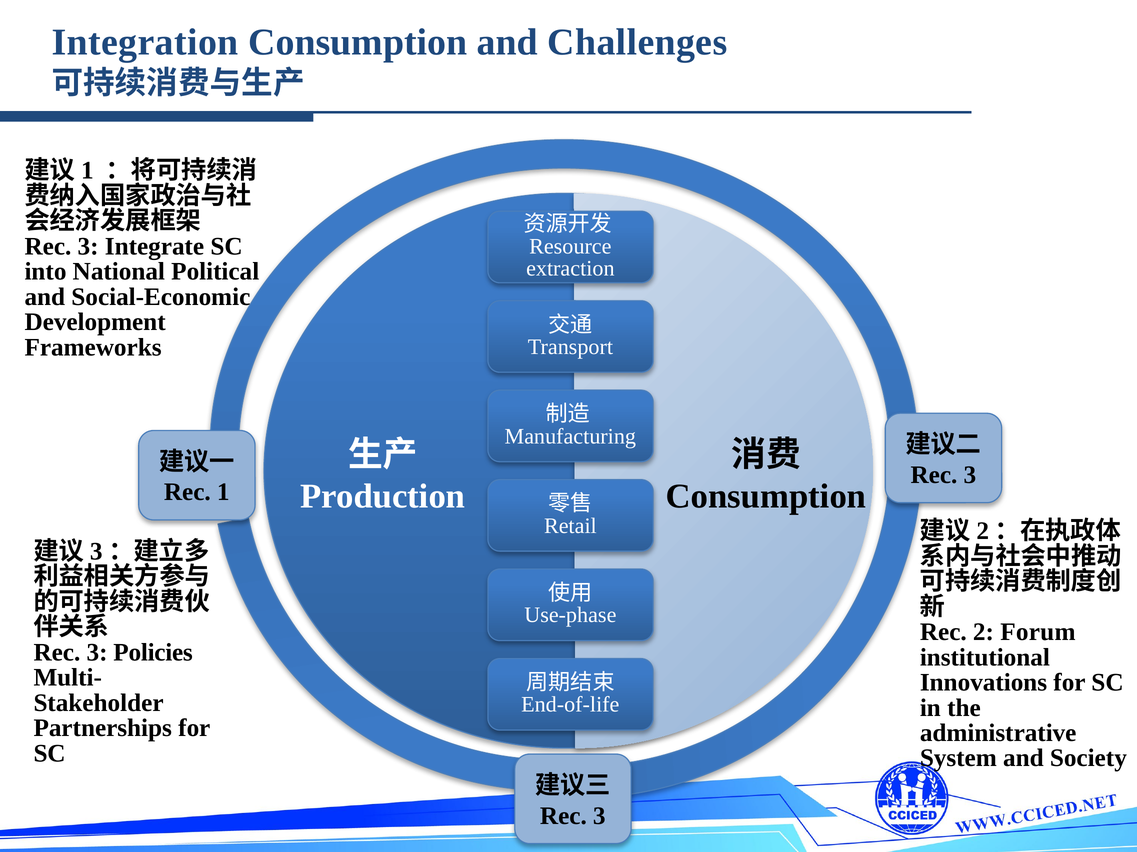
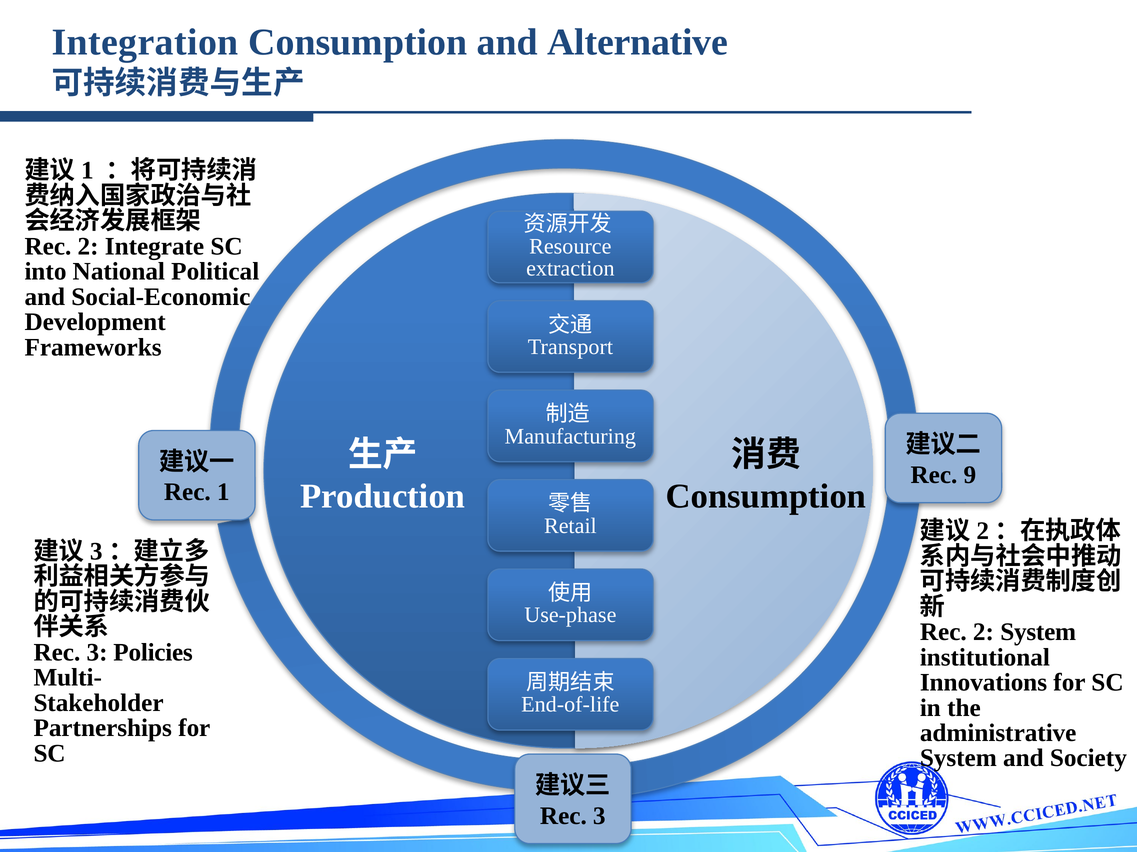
Challenges: Challenges -> Alternative
3 at (88, 247): 3 -> 2
3 at (970, 475): 3 -> 9
Forum at (1038, 633): Forum -> System
